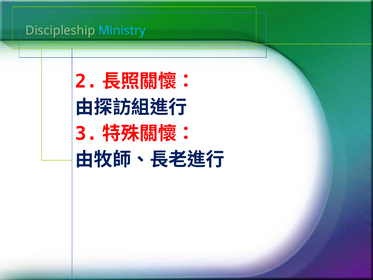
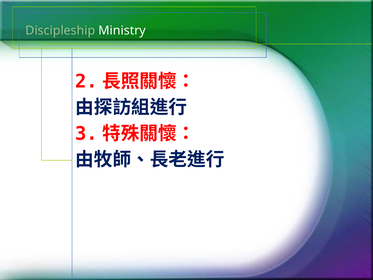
Ministry colour: light blue -> white
